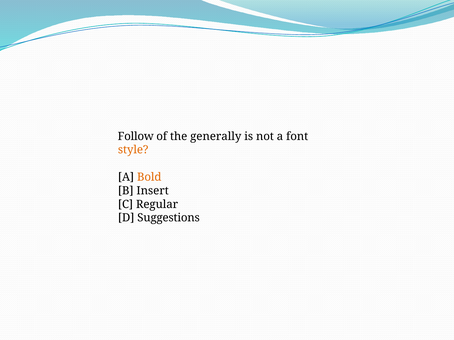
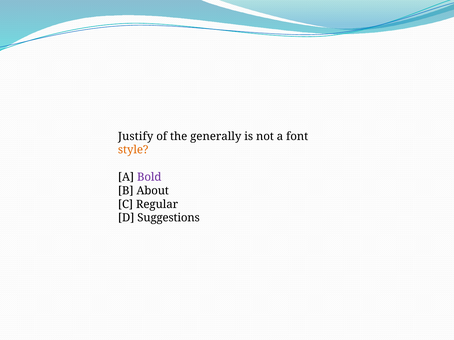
Follow: Follow -> Justify
Bold colour: orange -> purple
Insert: Insert -> About
